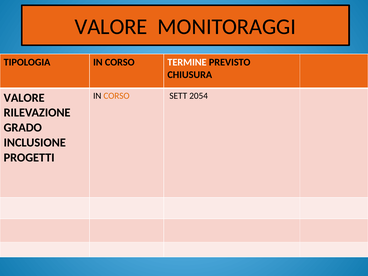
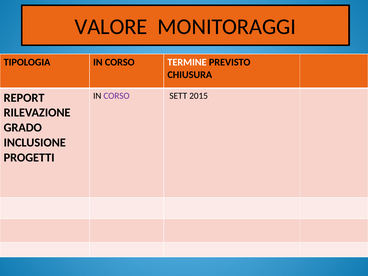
CORSO at (117, 96) colour: orange -> purple
2054: 2054 -> 2015
VALORE at (24, 98): VALORE -> REPORT
